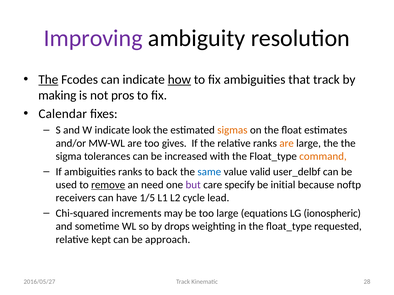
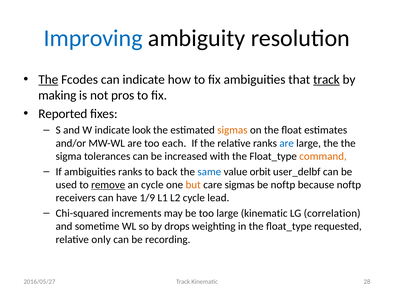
Improving colour: purple -> blue
how underline: present -> none
track at (326, 80) underline: none -> present
Calendar: Calendar -> Reported
gives: gives -> each
are at (287, 143) colour: orange -> blue
valid: valid -> orbit
an need: need -> cycle
but colour: purple -> orange
care specify: specify -> sigmas
be initial: initial -> noftp
1/5: 1/5 -> 1/9
large equations: equations -> kinematic
ionospheric: ionospheric -> correlation
kept: kept -> only
approach: approach -> recording
